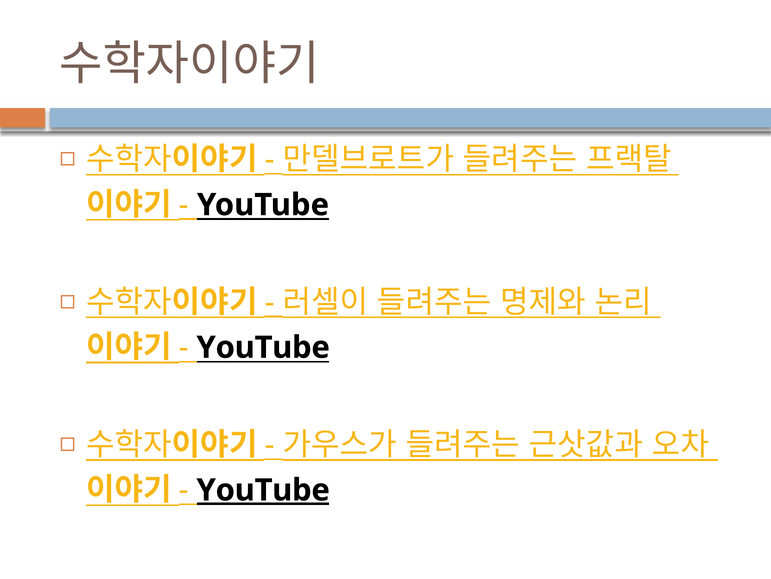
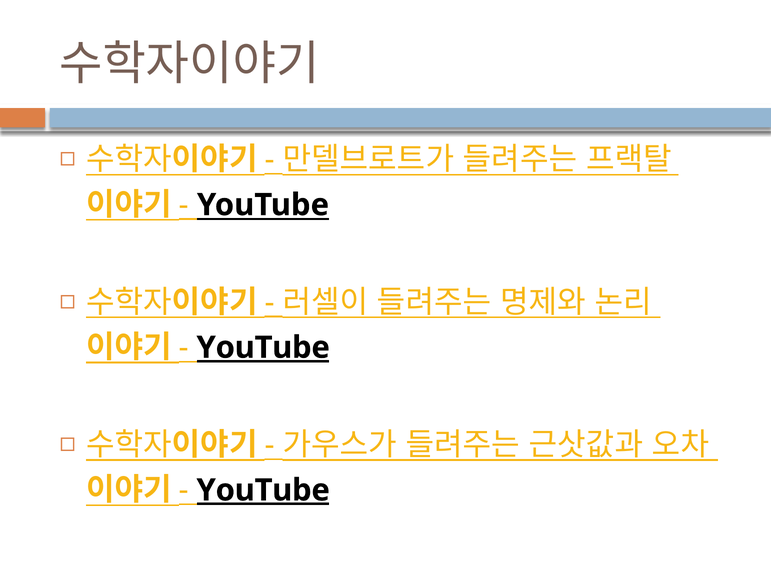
YouTube at (263, 347) underline: none -> present
